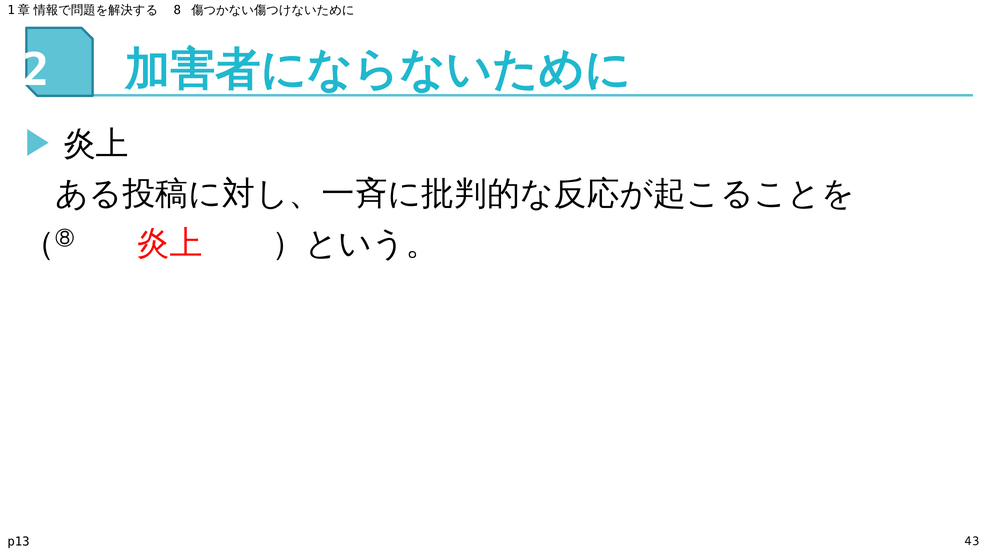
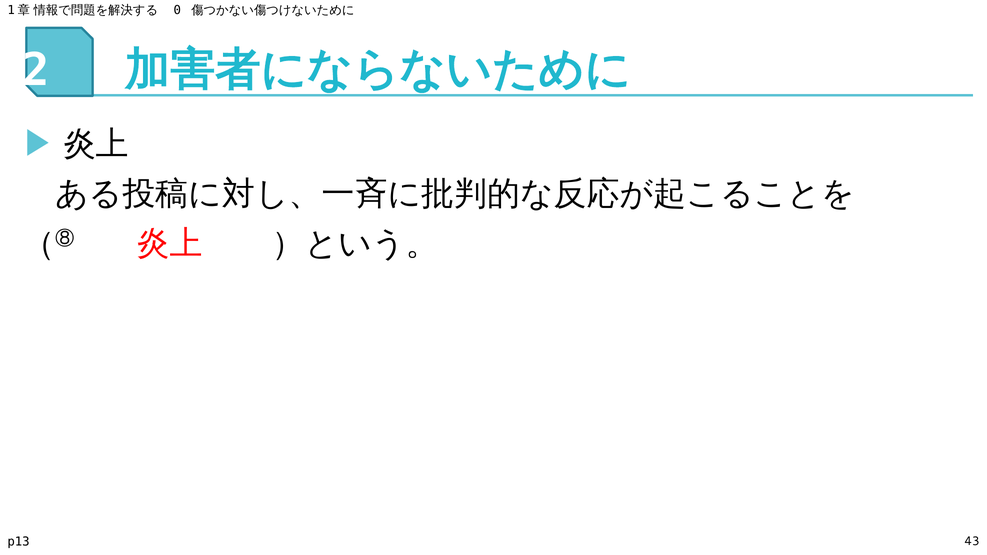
8: 8 -> 0
